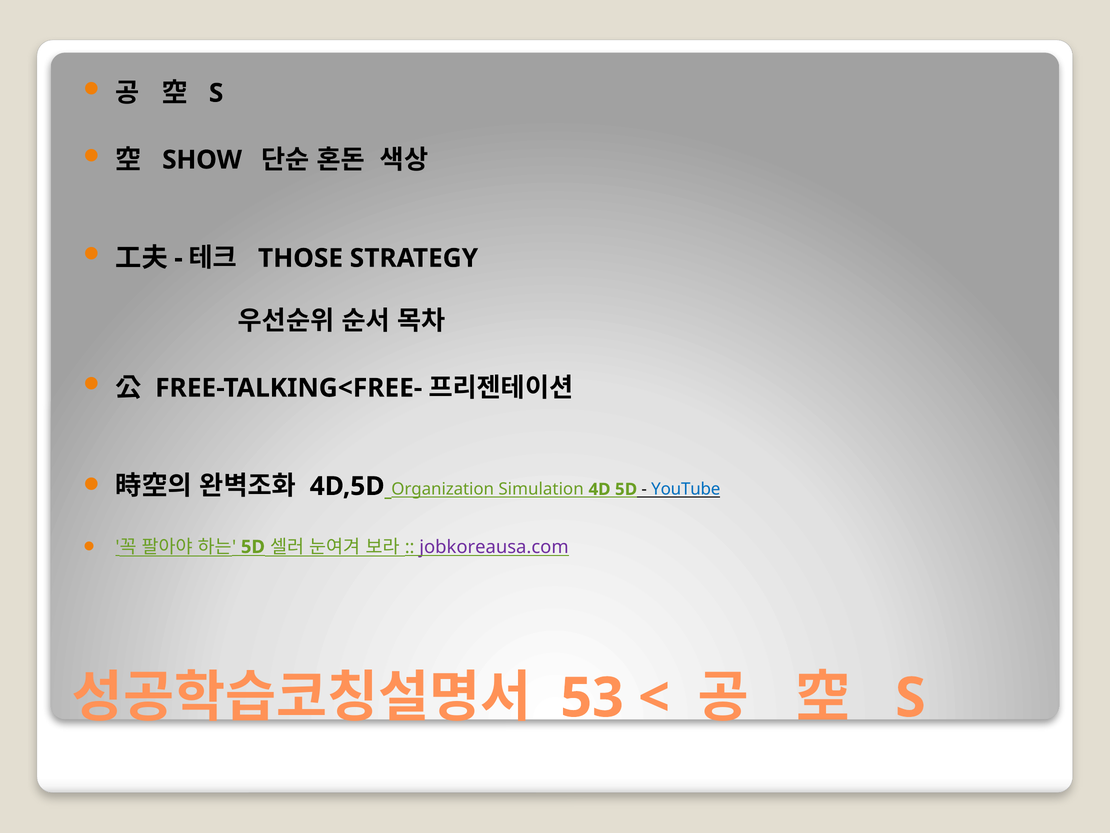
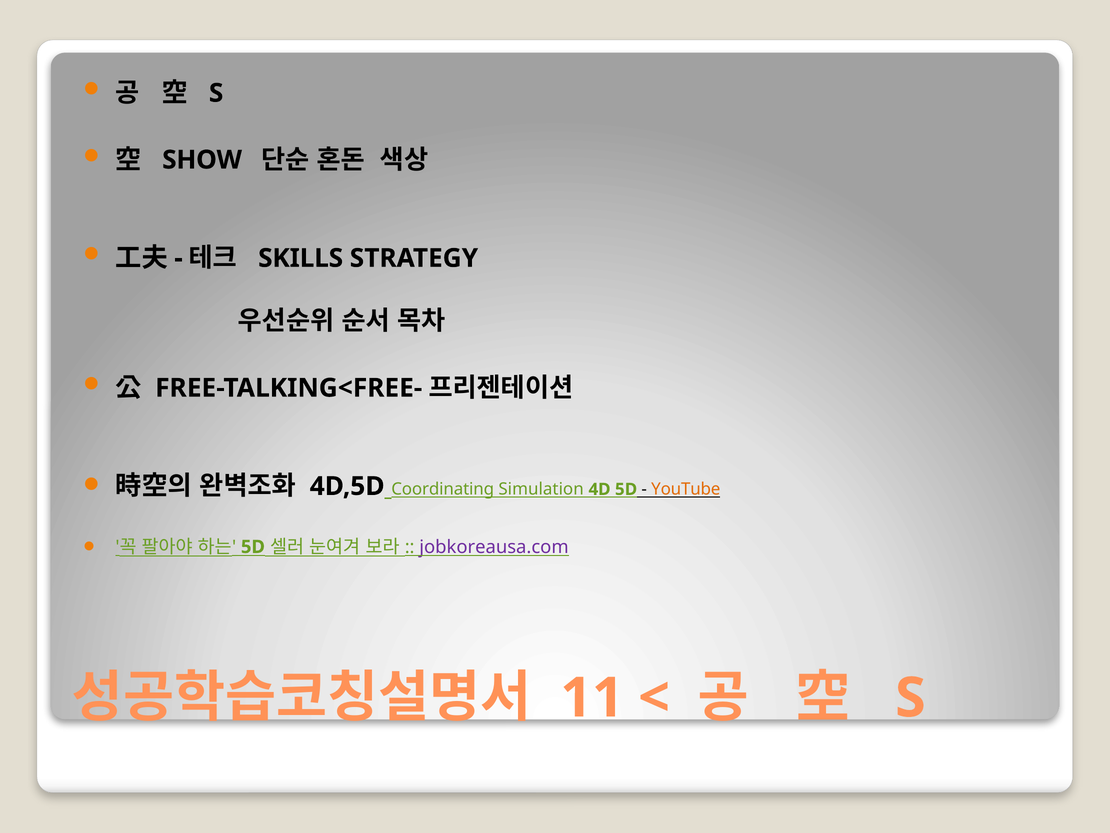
THOSE: THOSE -> SKILLS
Organization: Organization -> Coordinating
YouTube colour: blue -> orange
53: 53 -> 11
